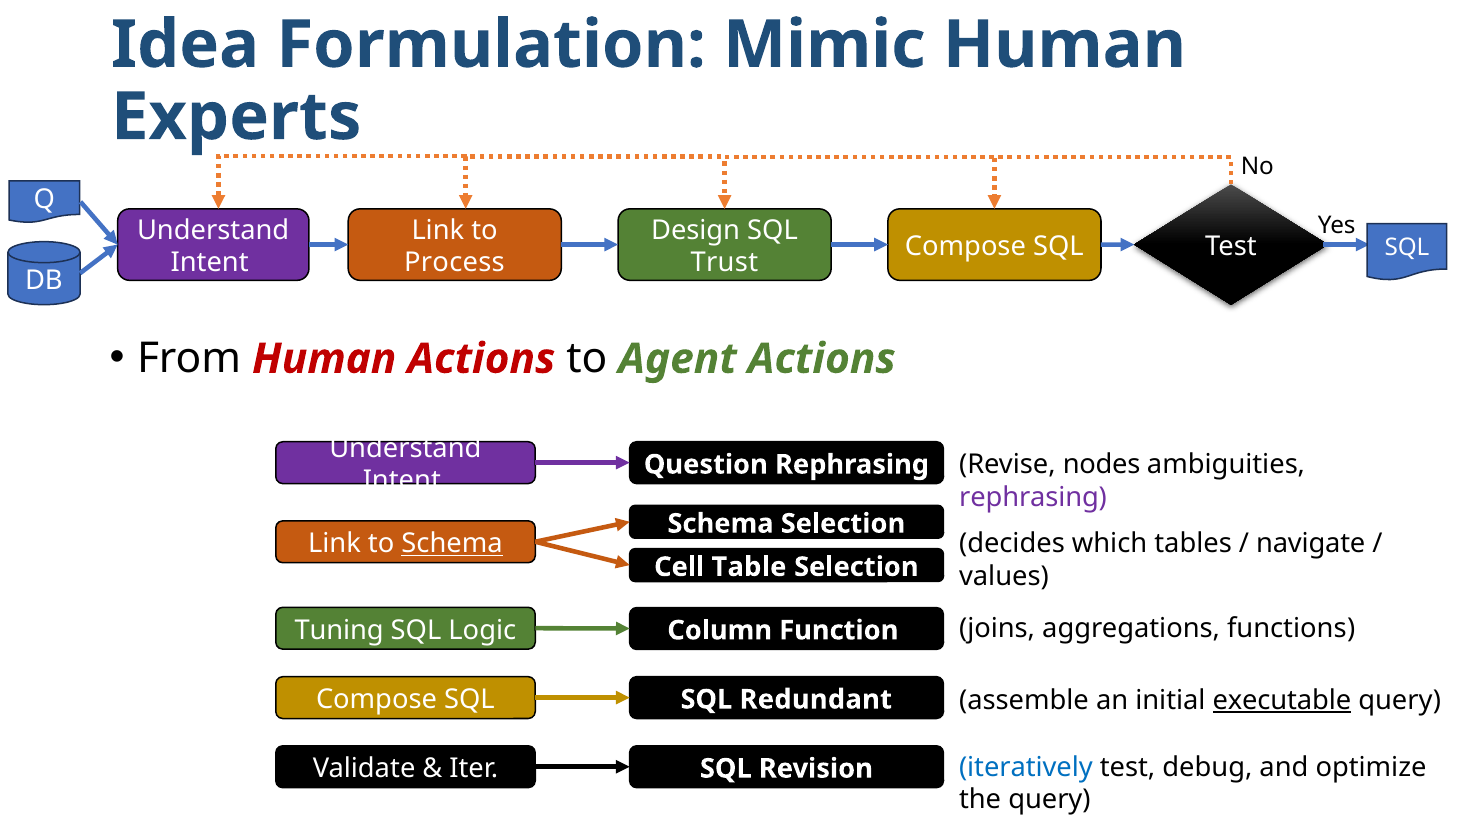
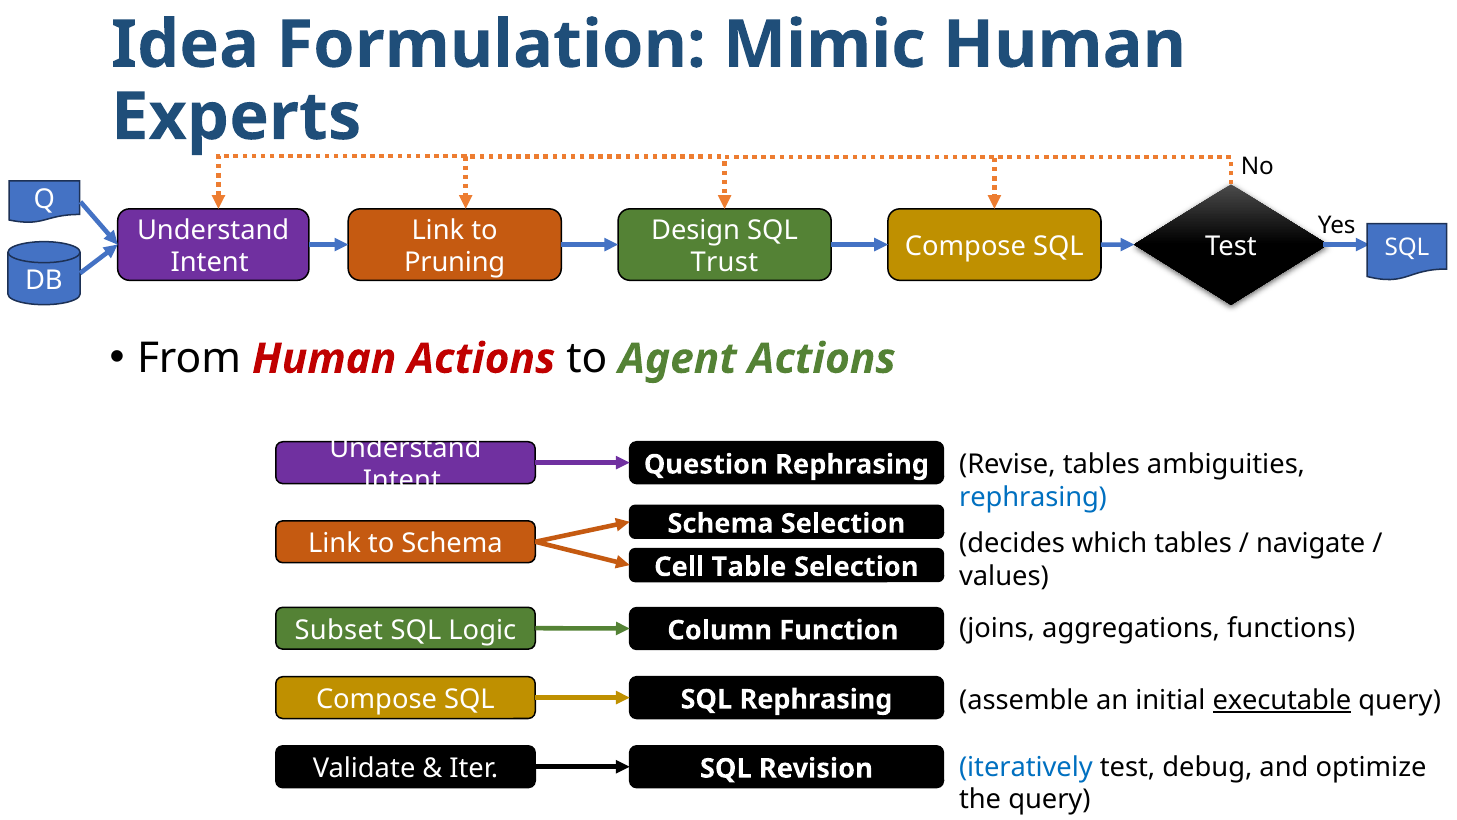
Process: Process -> Pruning
Revise nodes: nodes -> tables
rephrasing at (1033, 497) colour: purple -> blue
Schema at (452, 543) underline: present -> none
Tuning: Tuning -> Subset
SQL Redundant: Redundant -> Rephrasing
